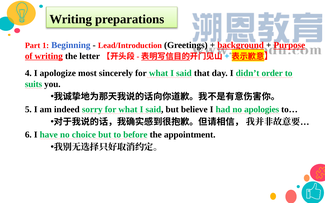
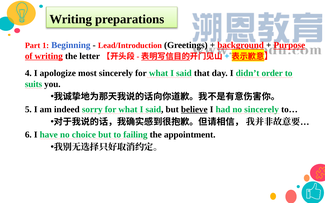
believe underline: none -> present
no apologies: apologies -> sincerely
before: before -> failing
